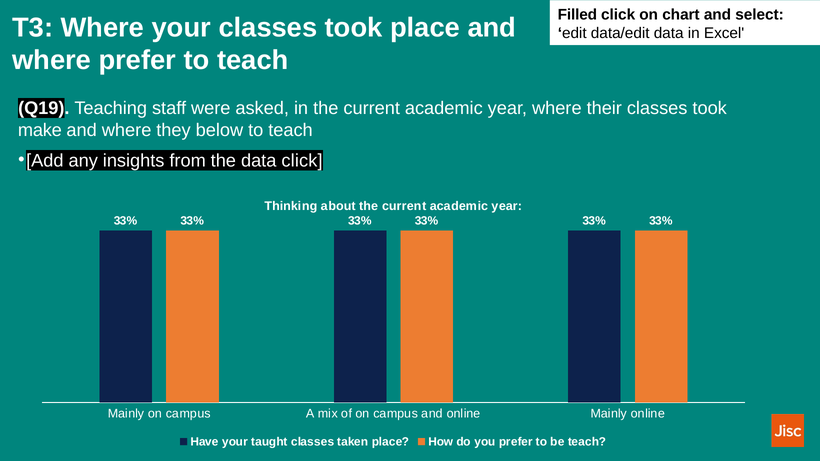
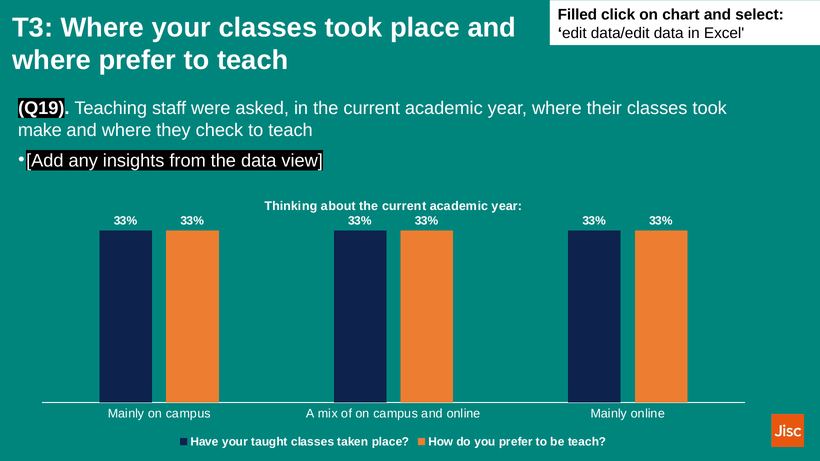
below: below -> check
data click: click -> view
